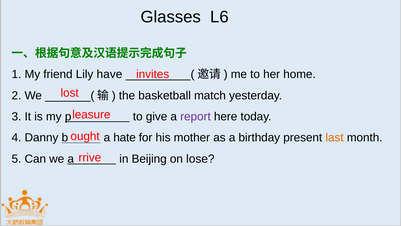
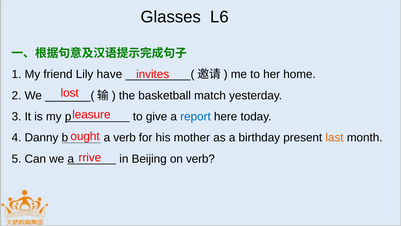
report colour: purple -> blue
a hate: hate -> verb
on lose: lose -> verb
